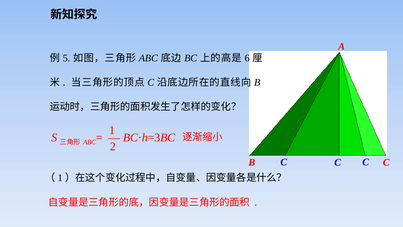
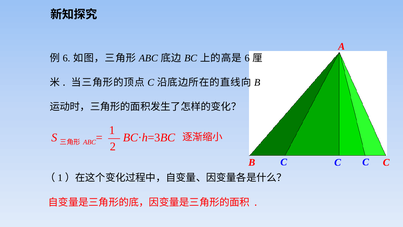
5 at (66, 58): 5 -> 6
